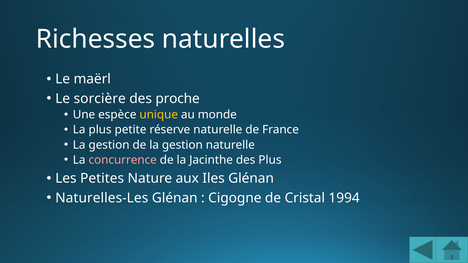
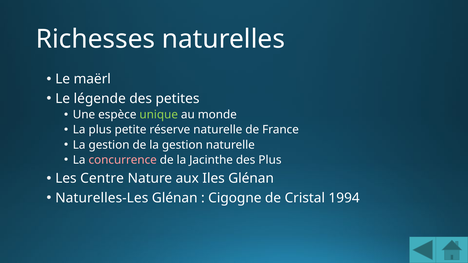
sorcière: sorcière -> légende
proche: proche -> petites
unique colour: yellow -> light green
Petites: Petites -> Centre
